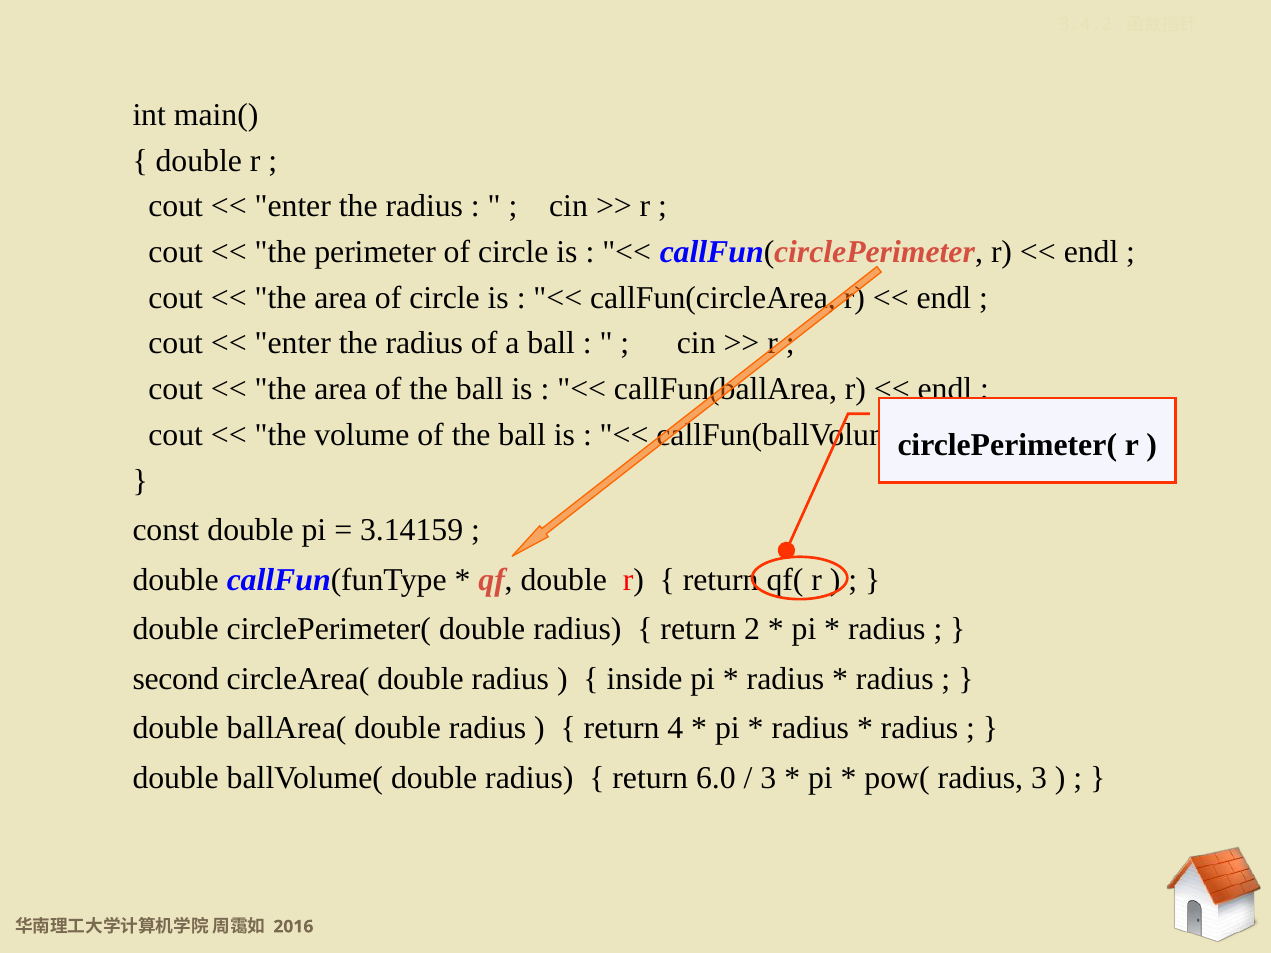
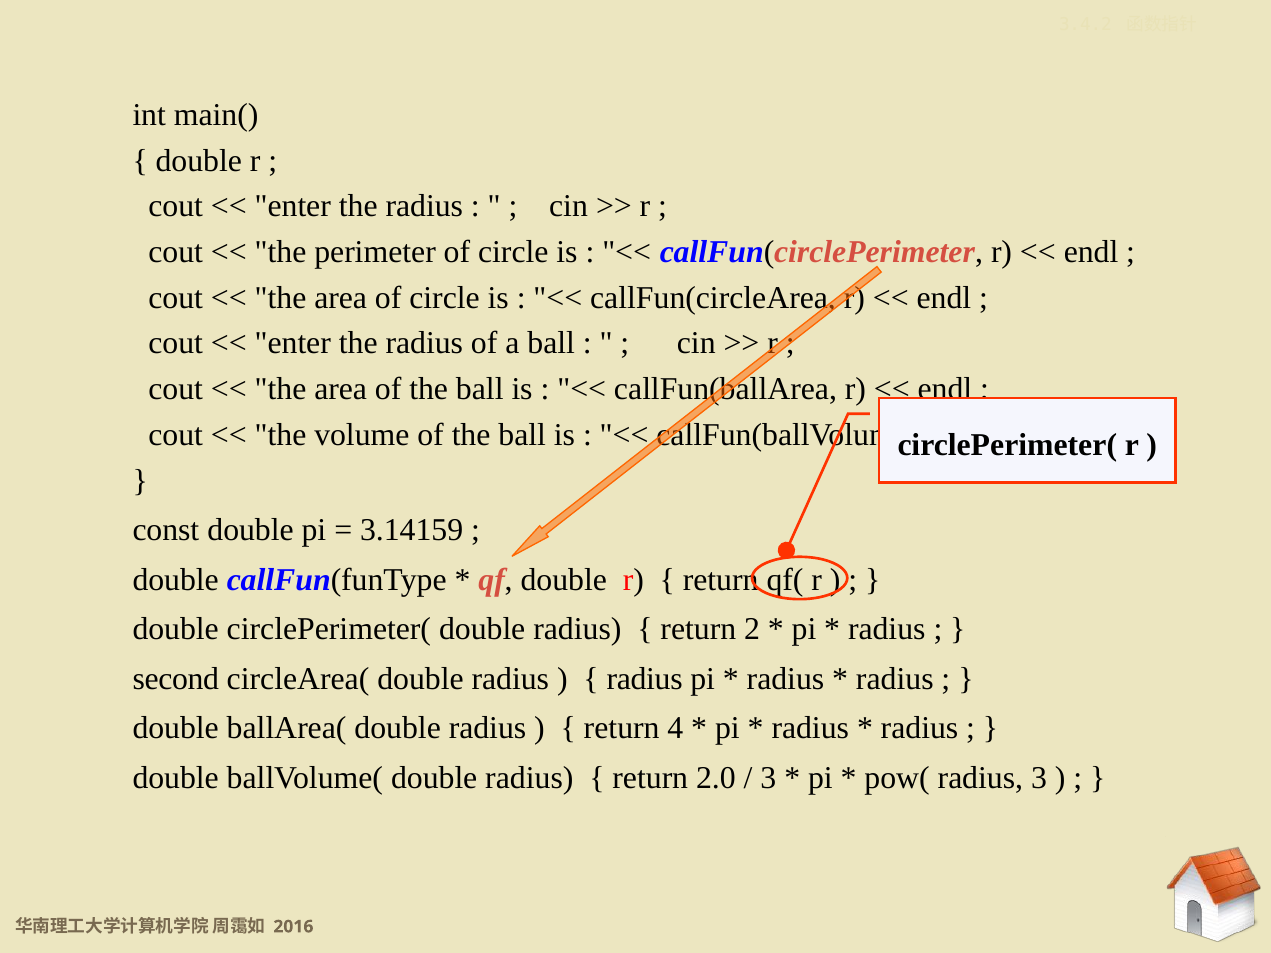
inside at (644, 679): inside -> radius
6.0: 6.0 -> 2.0
